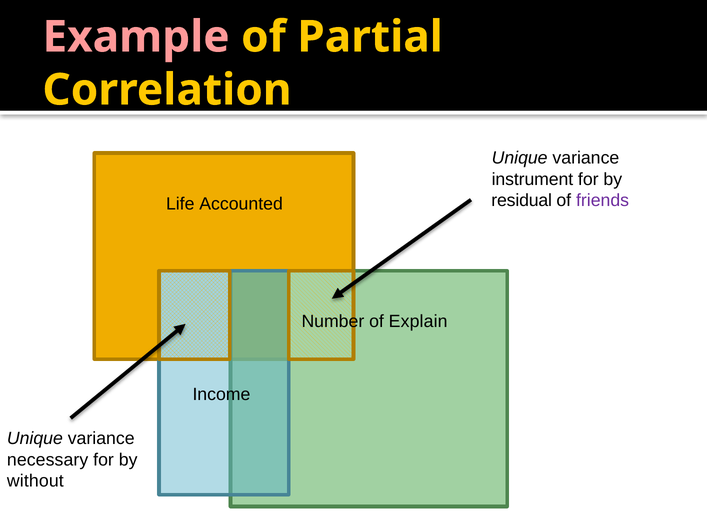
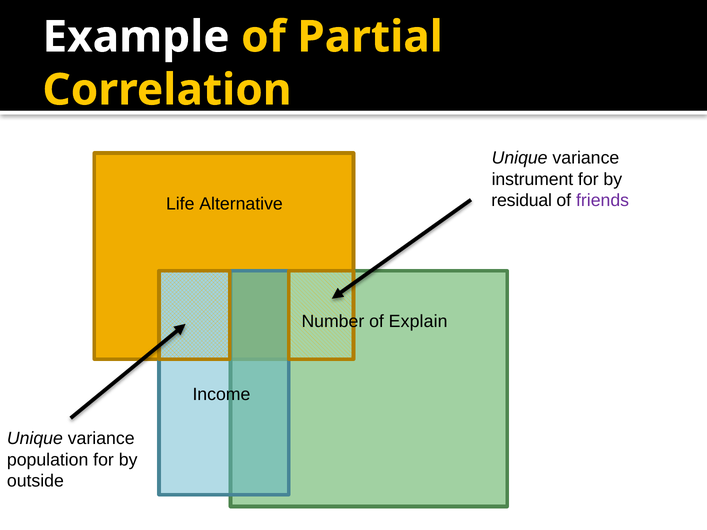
Example colour: pink -> white
Accounted: Accounted -> Alternative
necessary: necessary -> population
without: without -> outside
